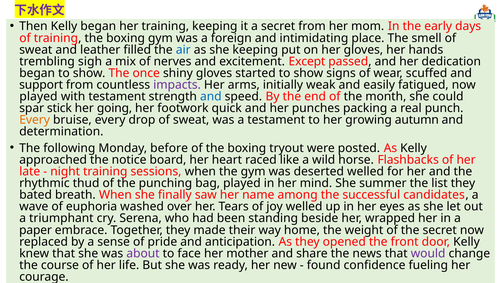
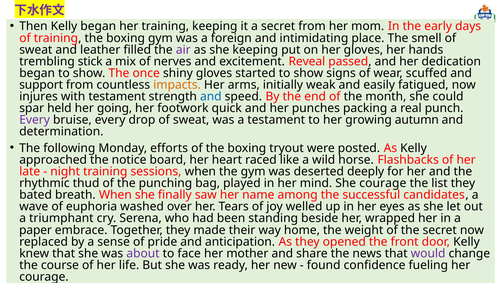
air colour: blue -> purple
sigh: sigh -> stick
Except: Except -> Reveal
impacts colour: purple -> orange
played at (38, 96): played -> injures
stick: stick -> held
Every at (35, 120) colour: orange -> purple
before: before -> efforts
deserted welled: welled -> deeply
She summer: summer -> courage
